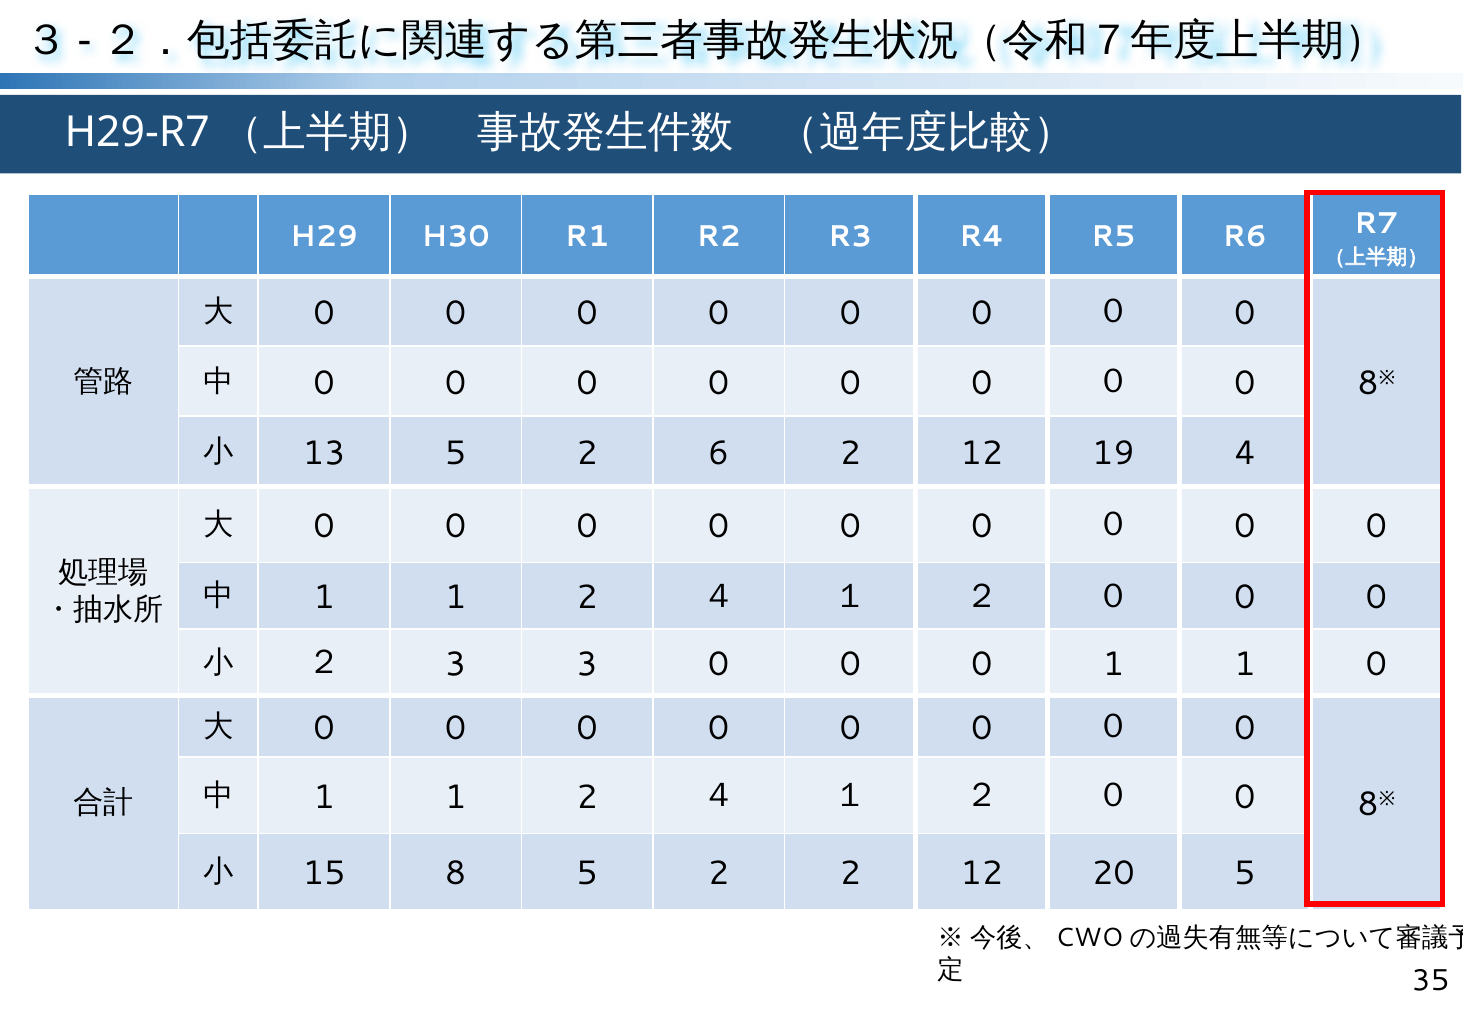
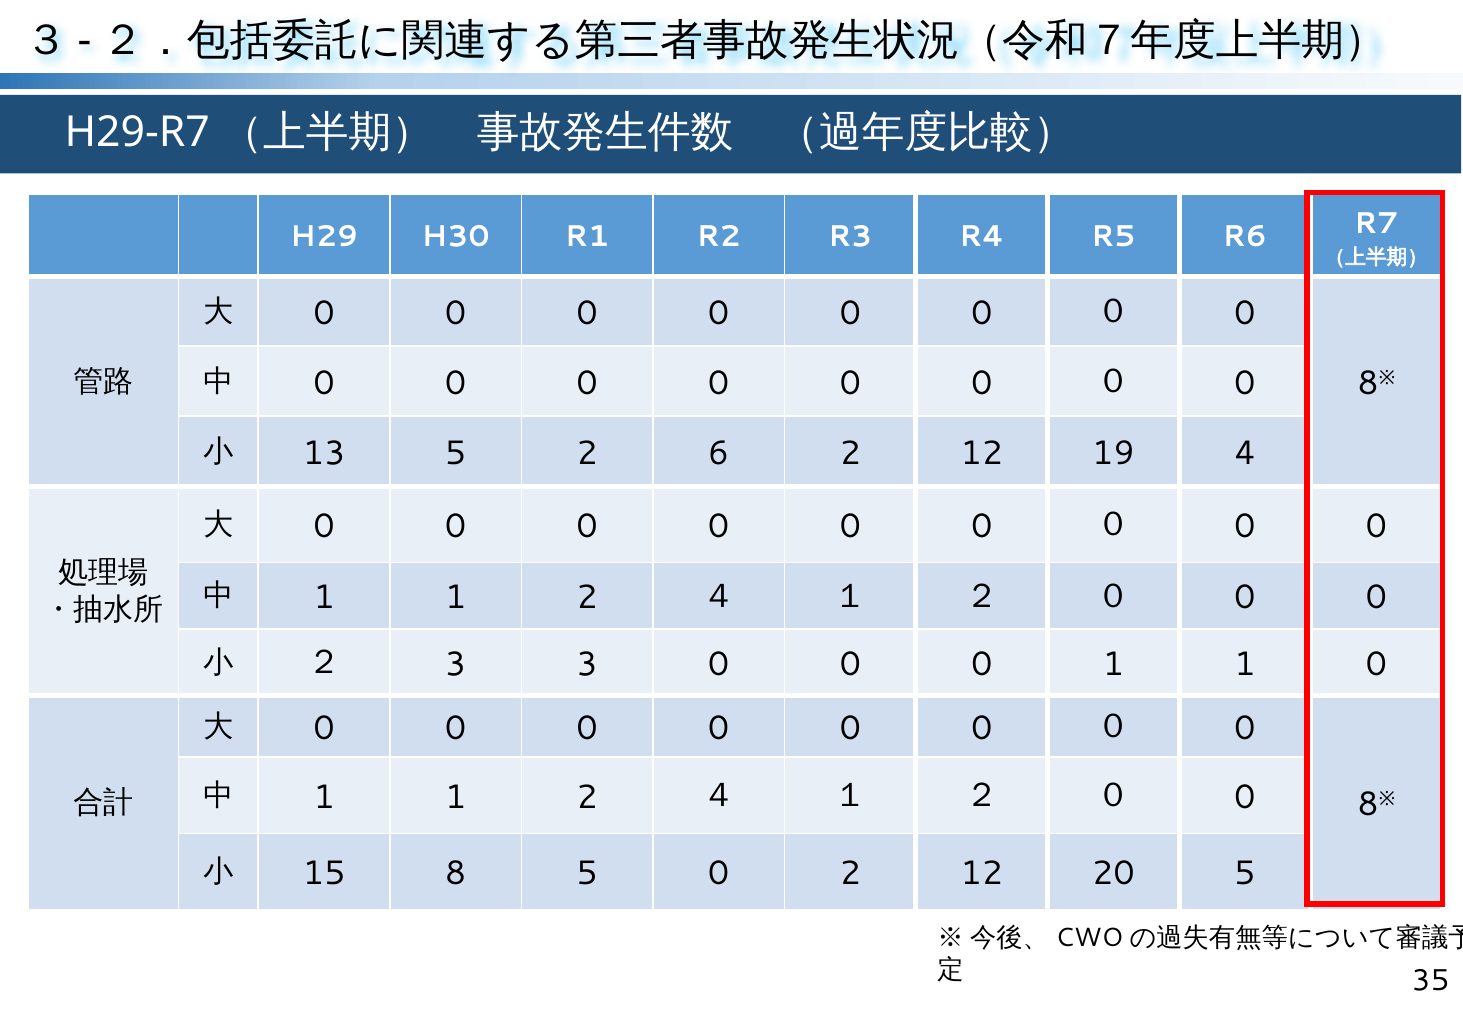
8 5 2: 2 -> 0
